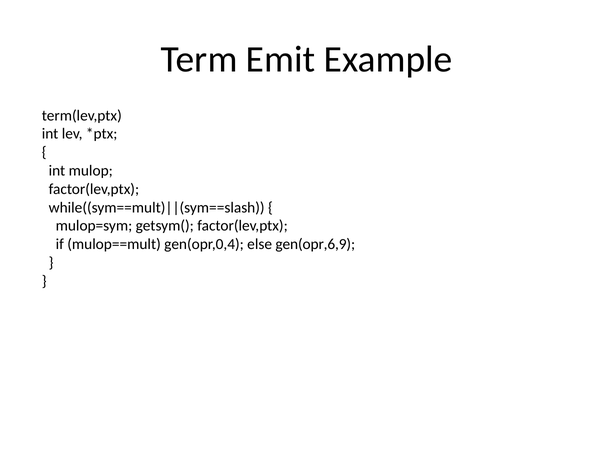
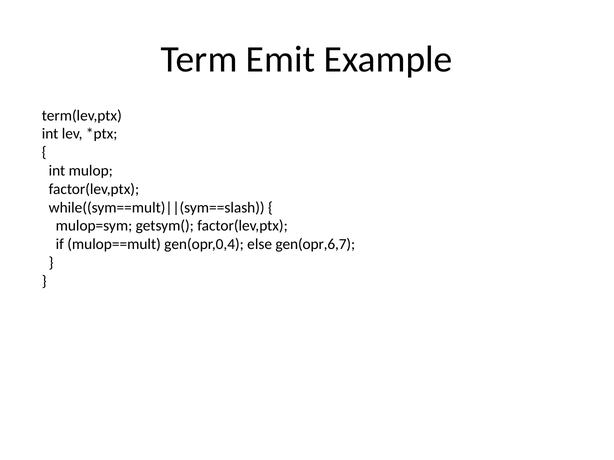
gen(opr,6,9: gen(opr,6,9 -> gen(opr,6,7
